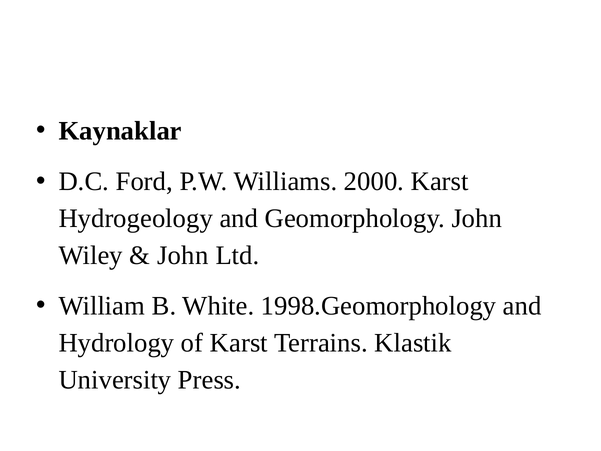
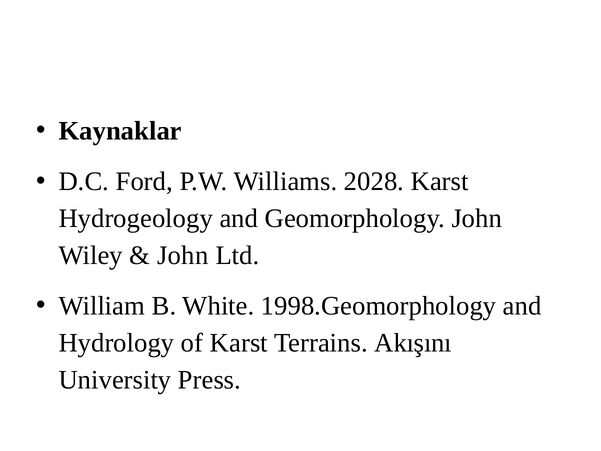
2000: 2000 -> 2028
Klastik: Klastik -> Akışını
